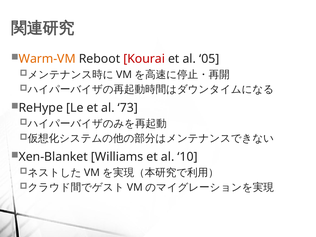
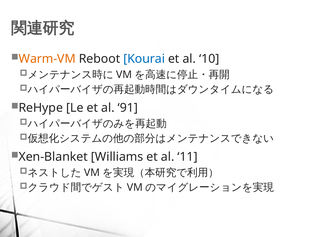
Kourai colour: red -> blue
05: 05 -> 10
73: 73 -> 91
10: 10 -> 11
